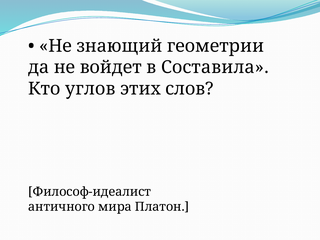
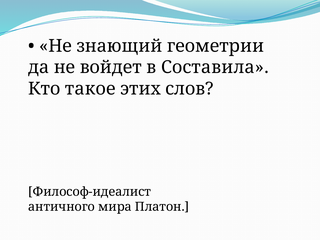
углов: углов -> такое
